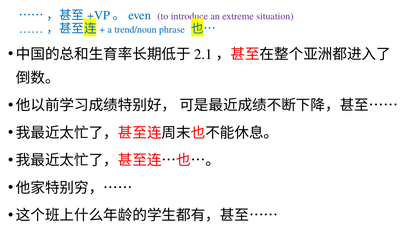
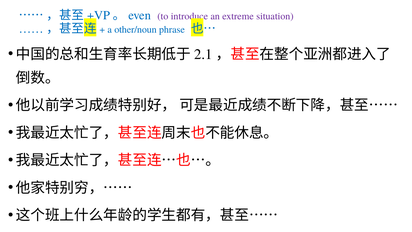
trend/noun: trend/noun -> other/noun
